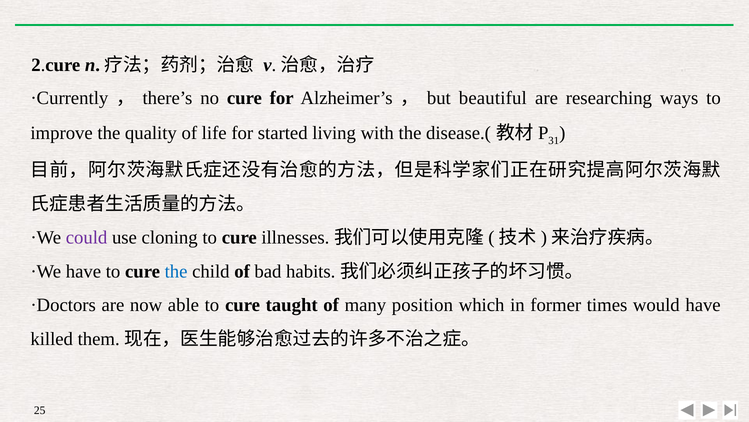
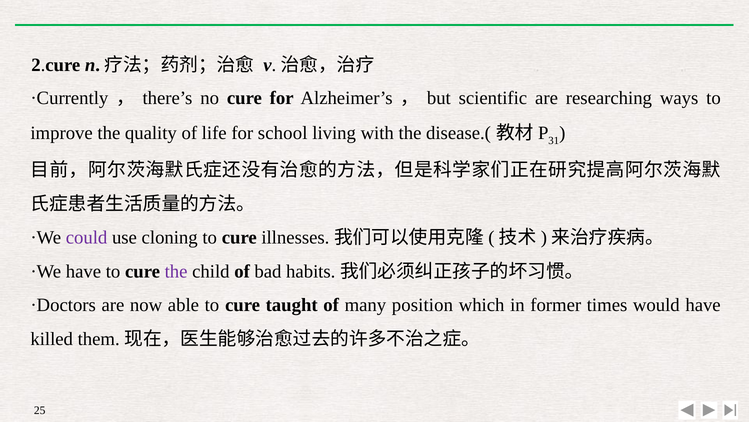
beautiful: beautiful -> scientific
started: started -> school
the at (176, 271) colour: blue -> purple
